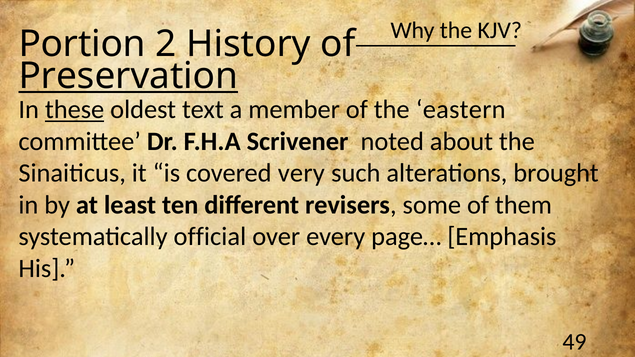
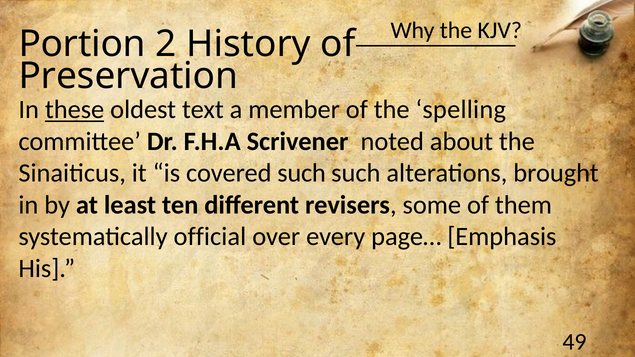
Preservation underline: present -> none
eastern: eastern -> spelling
covered very: very -> such
